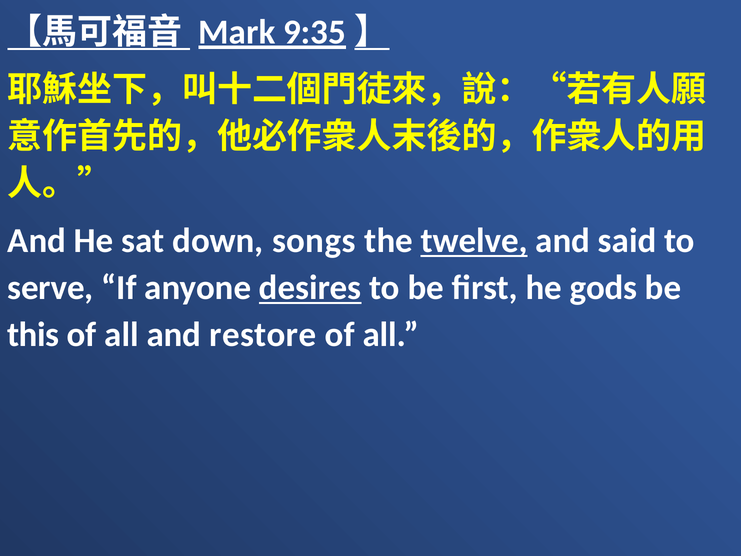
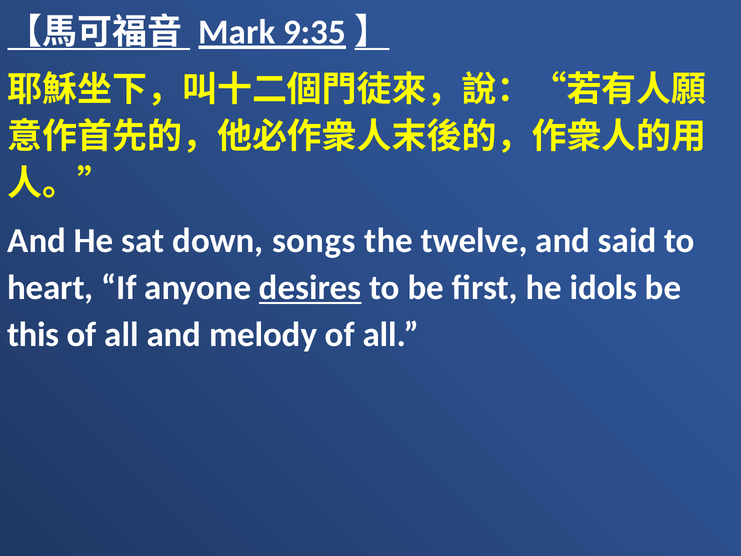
twelve underline: present -> none
serve: serve -> heart
gods: gods -> idols
restore: restore -> melody
